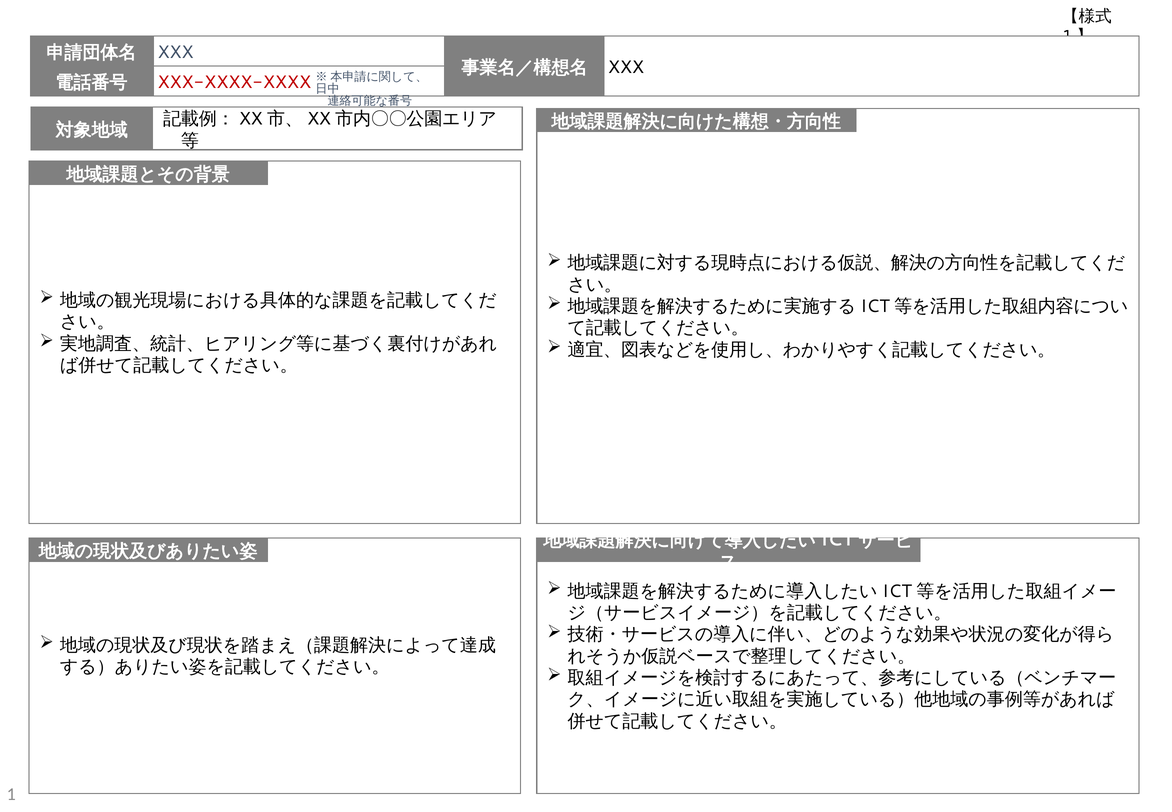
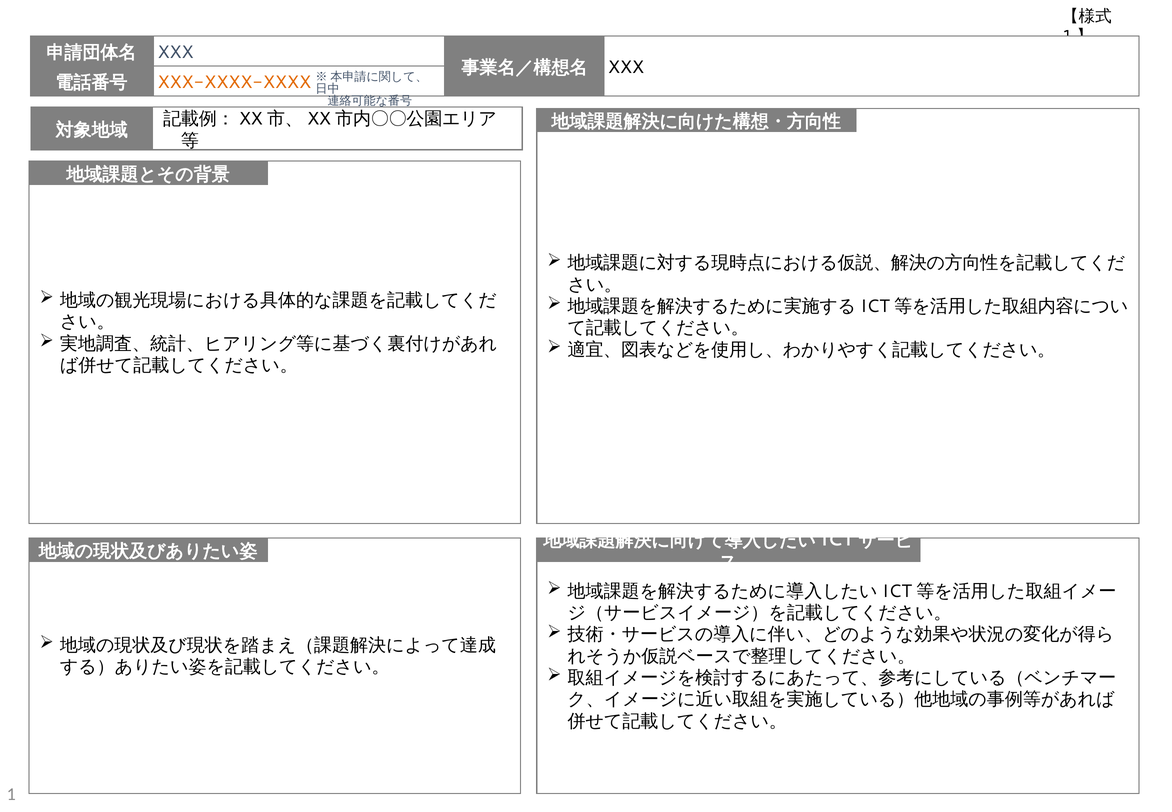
XXX-XXXX-XXXX colour: red -> orange
